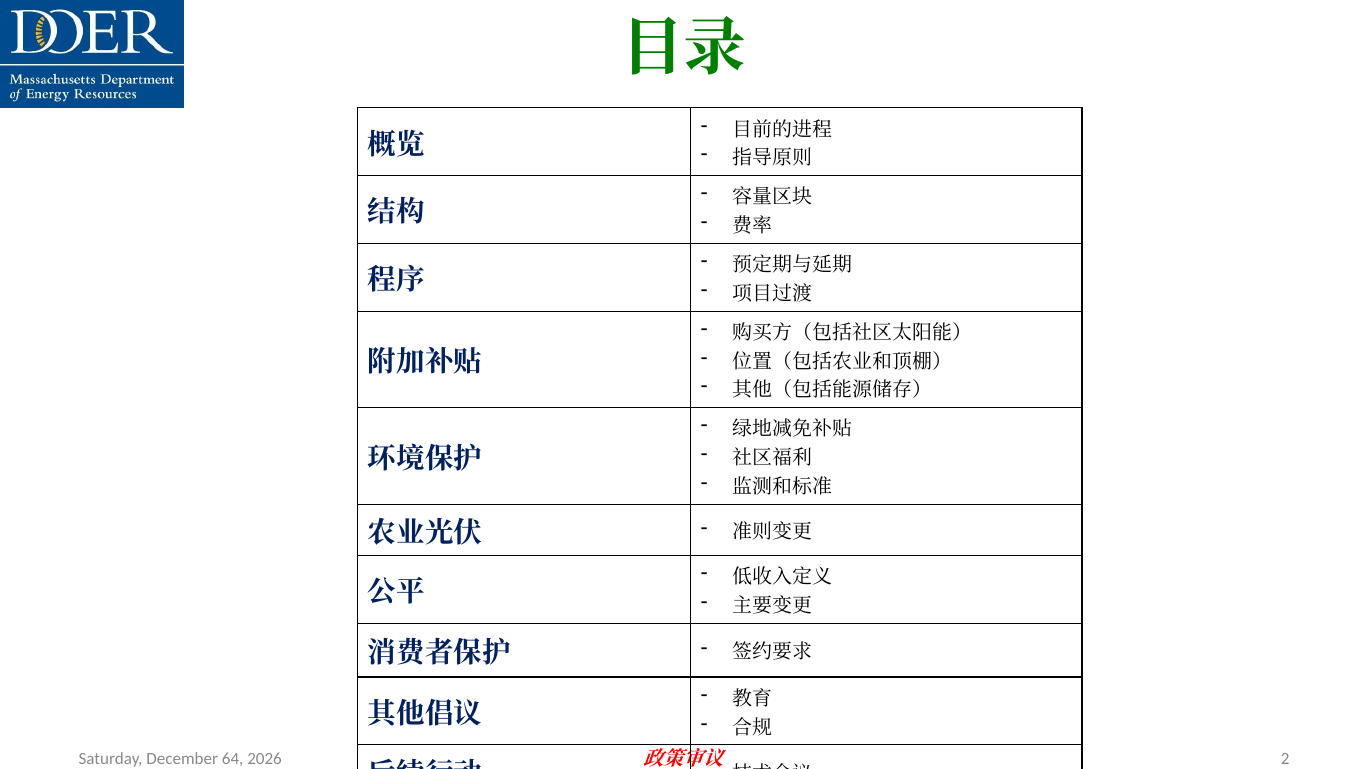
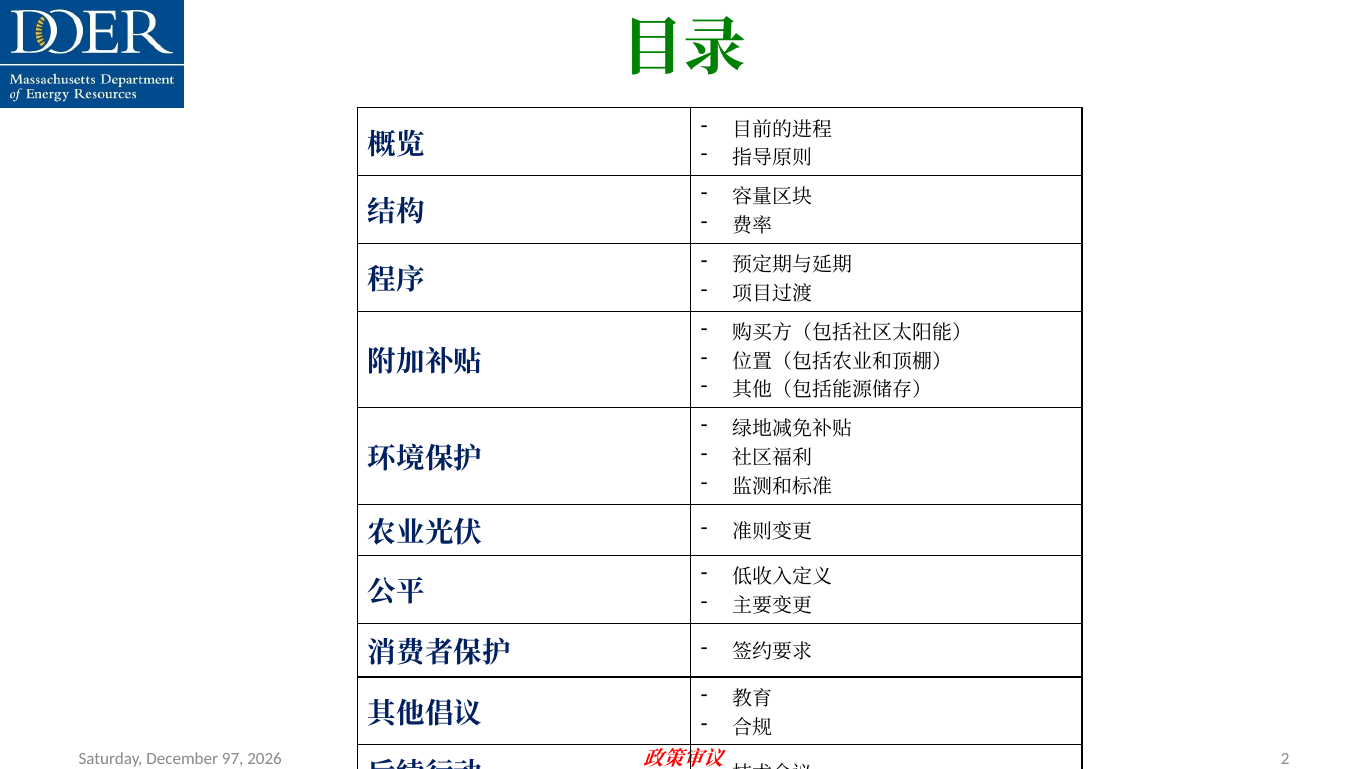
64: 64 -> 97
